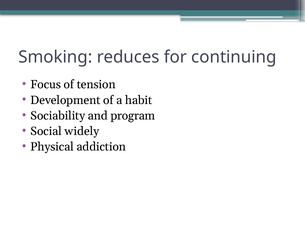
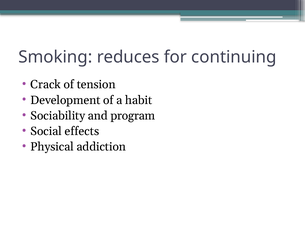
Focus: Focus -> Crack
widely: widely -> effects
